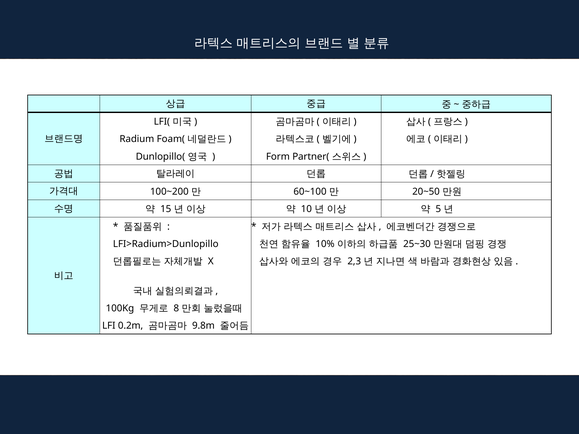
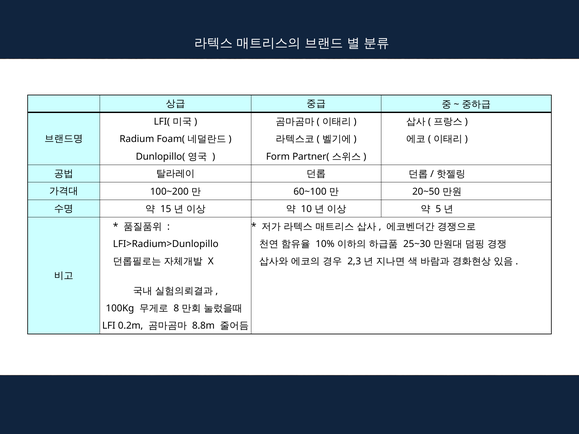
9.8m: 9.8m -> 8.8m
